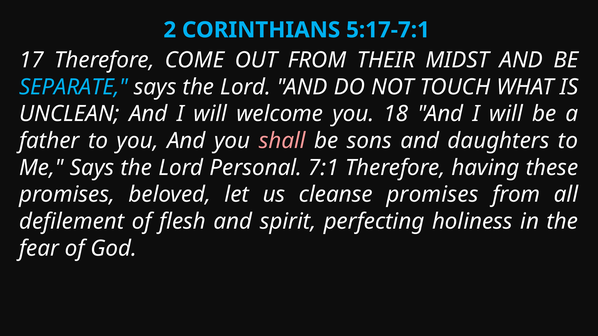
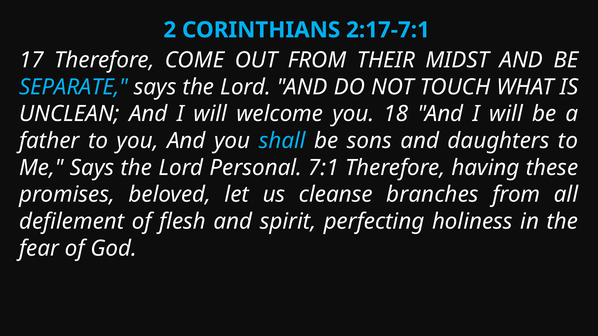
5:17-7:1: 5:17-7:1 -> 2:17-7:1
shall colour: pink -> light blue
cleanse promises: promises -> branches
